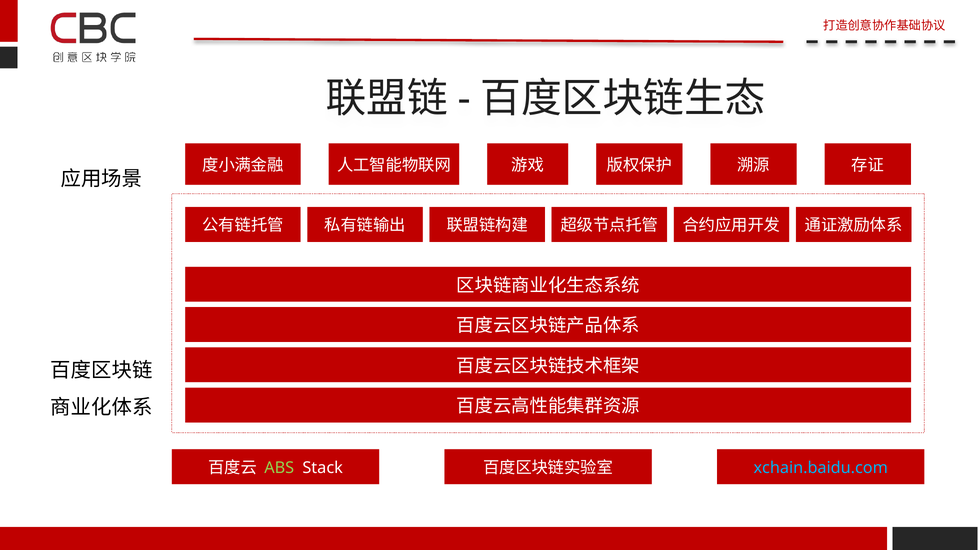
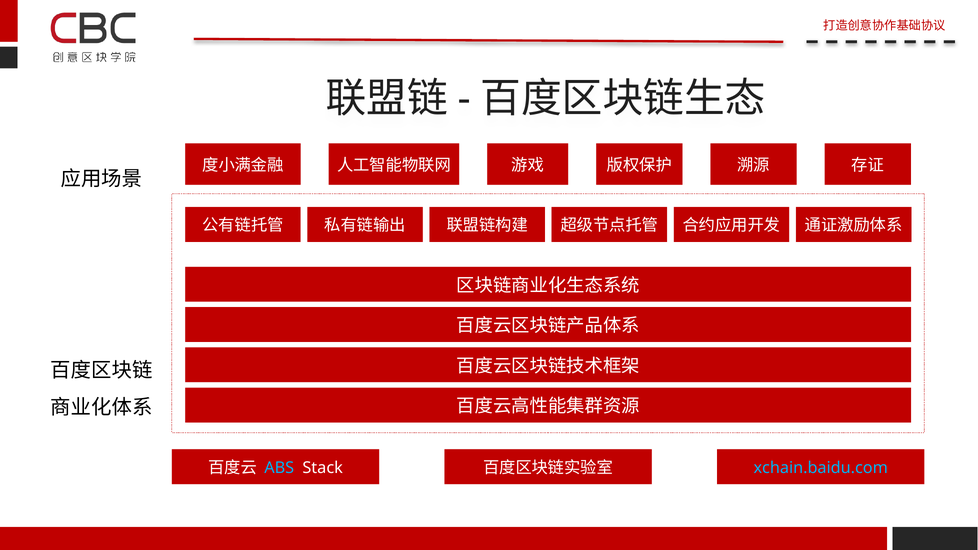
ABS colour: light green -> light blue
